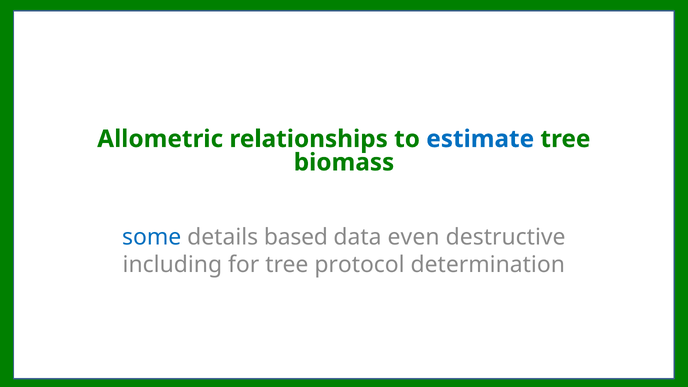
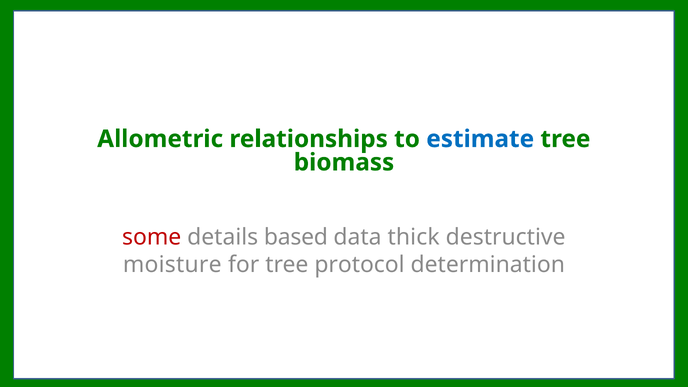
some colour: blue -> red
even: even -> thick
including: including -> moisture
